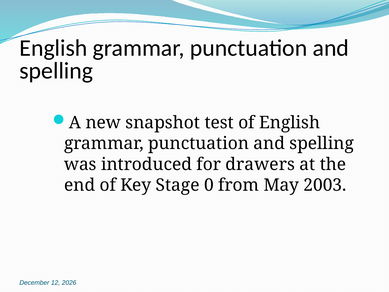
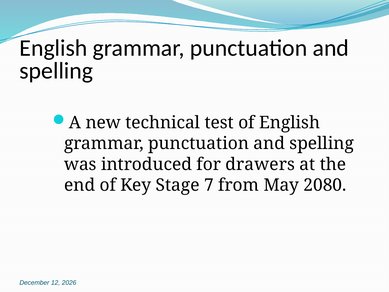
snapshot: snapshot -> technical
0: 0 -> 7
2003: 2003 -> 2080
